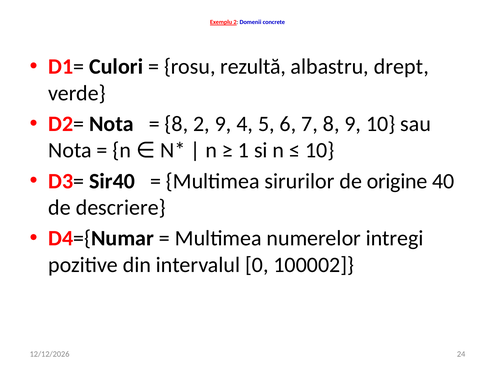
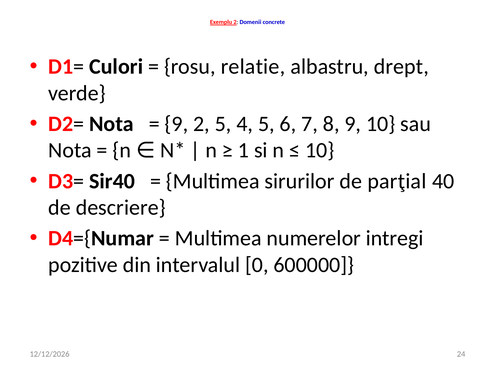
rezultă: rezultă -> relatie
8 at (176, 124): 8 -> 9
2 9: 9 -> 5
origine: origine -> parţial
100002: 100002 -> 600000
